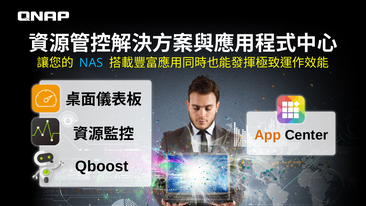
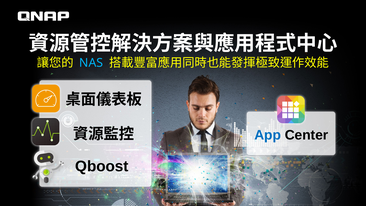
App colour: orange -> blue
